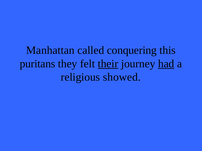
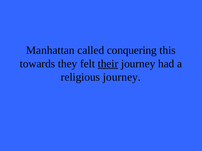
puritans: puritans -> towards
had underline: present -> none
religious showed: showed -> journey
